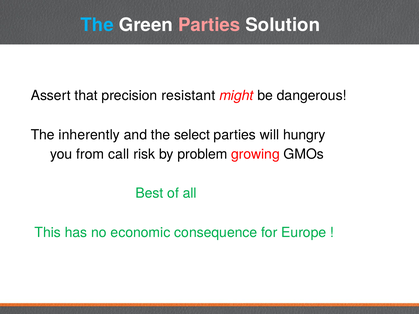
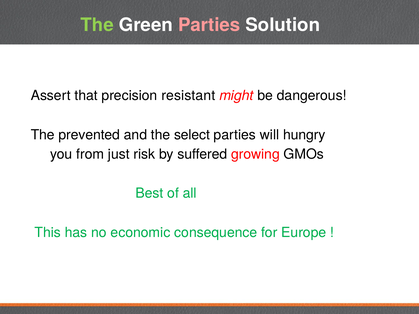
The at (97, 25) colour: light blue -> light green
inherently: inherently -> prevented
call: call -> just
problem: problem -> suffered
